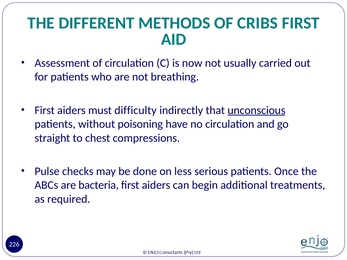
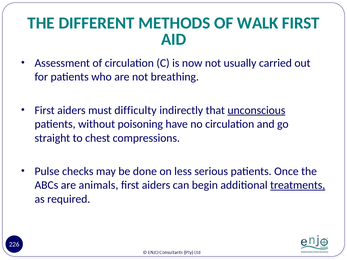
CRIBS: CRIBS -> WALK
bacteria: bacteria -> animals
treatments underline: none -> present
